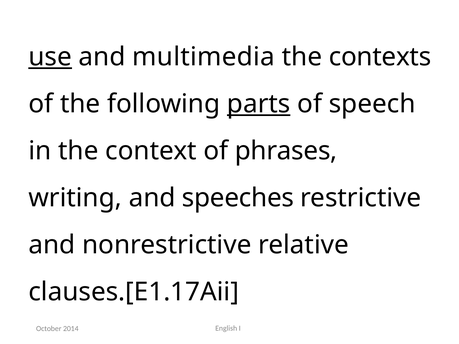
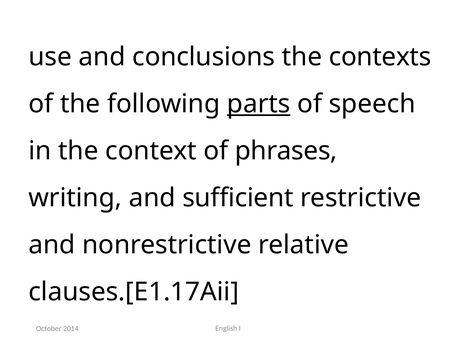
use underline: present -> none
multimedia: multimedia -> conclusions
speeches: speeches -> sufficient
